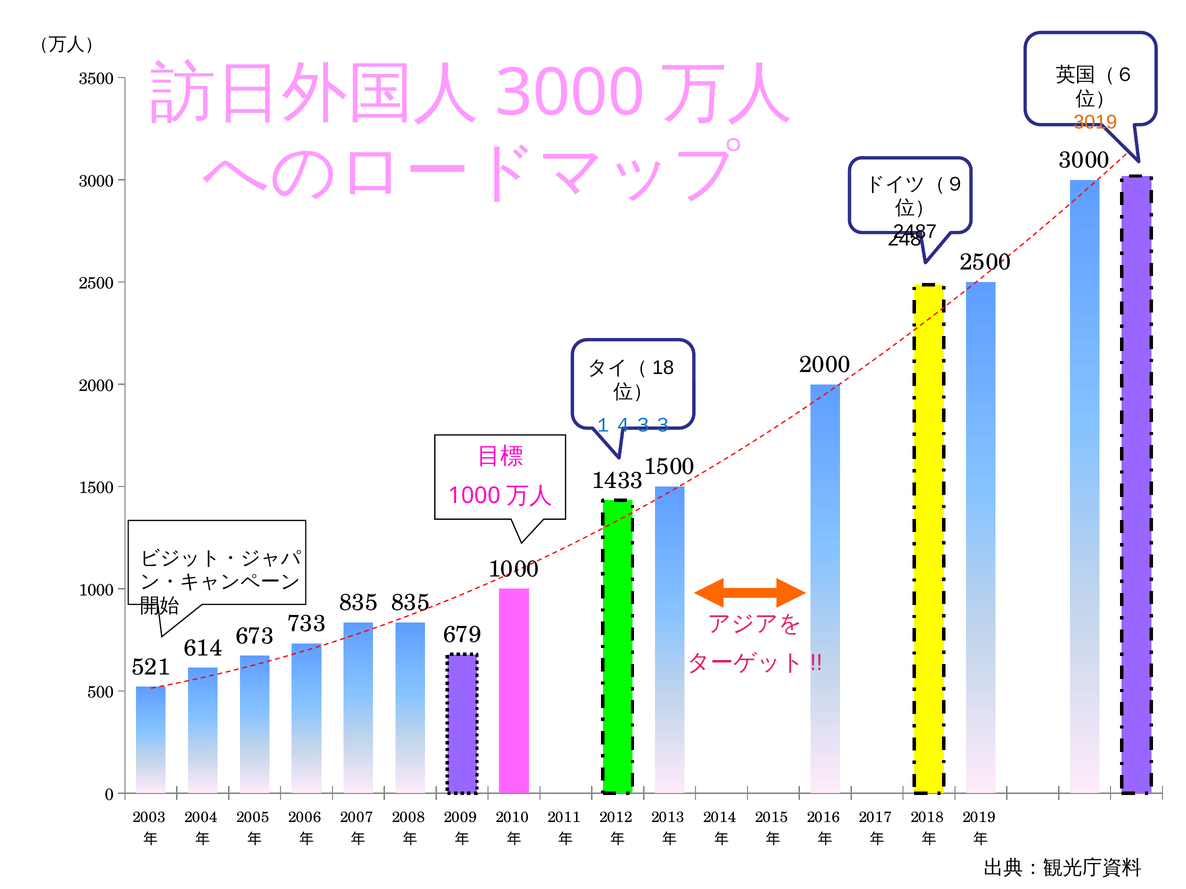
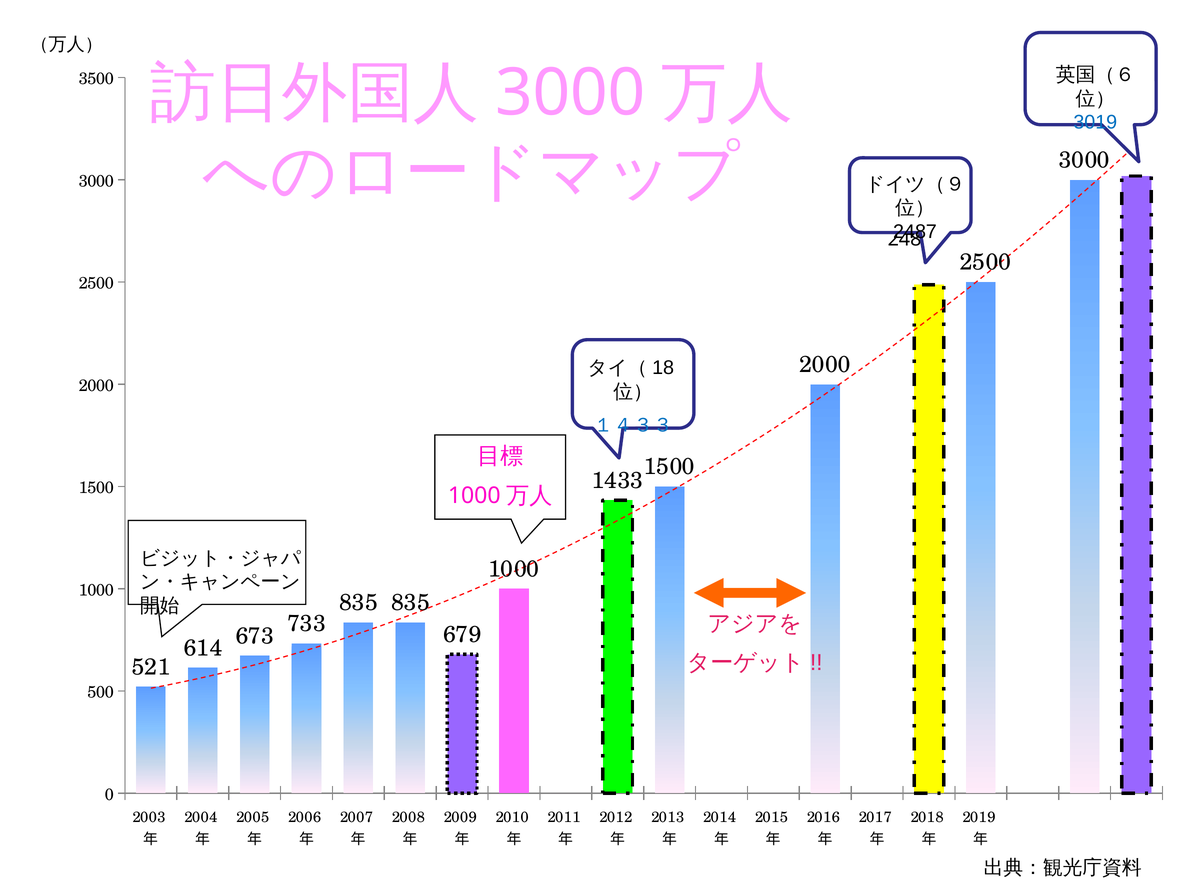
3019 colour: orange -> blue
